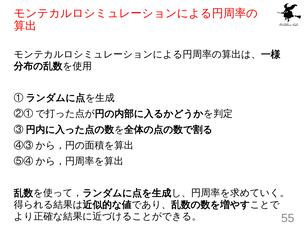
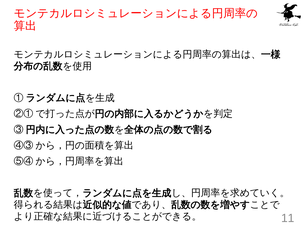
55: 55 -> 11
